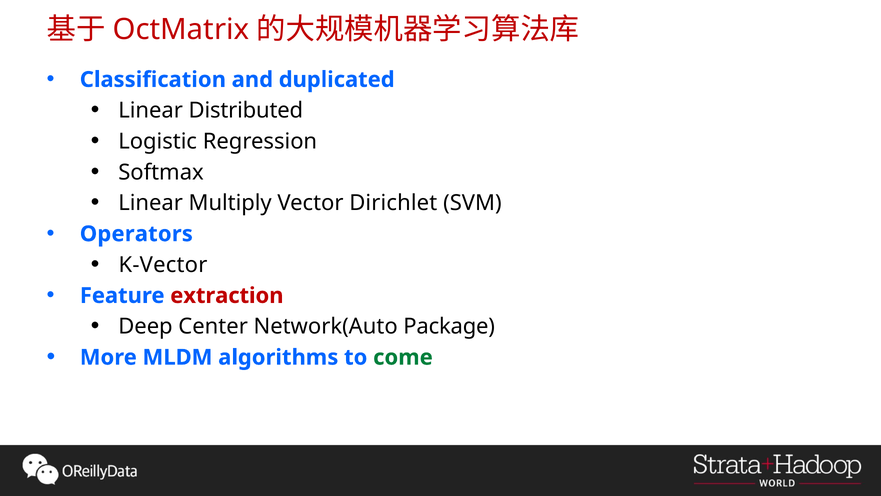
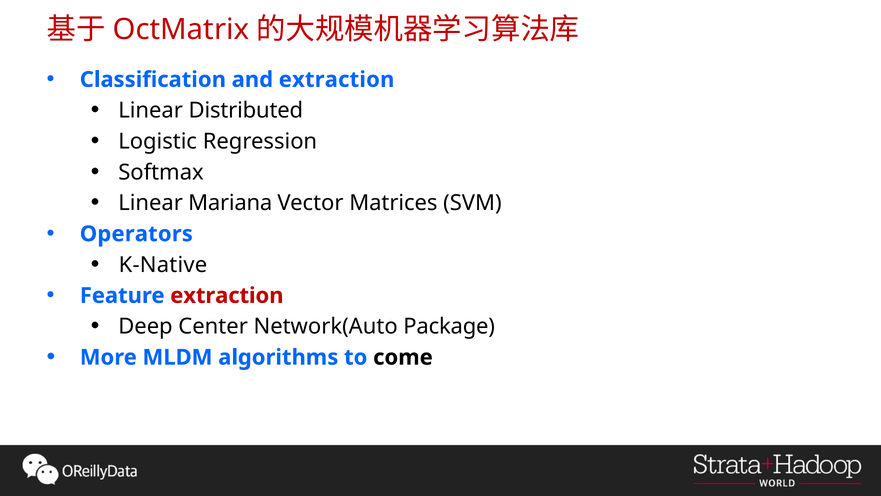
and duplicated: duplicated -> extraction
Multiply: Multiply -> Mariana
Dirichlet: Dirichlet -> Matrices
K-Vector: K-Vector -> K-Native
come colour: green -> black
